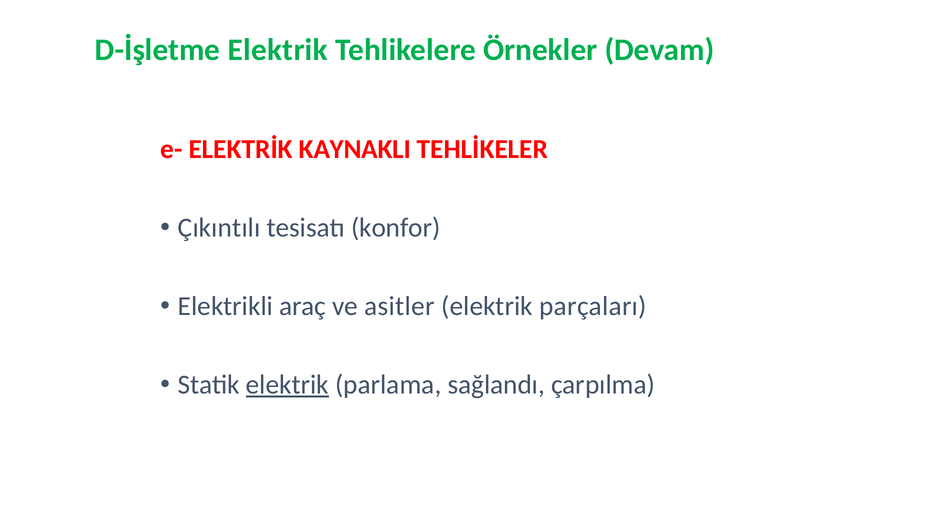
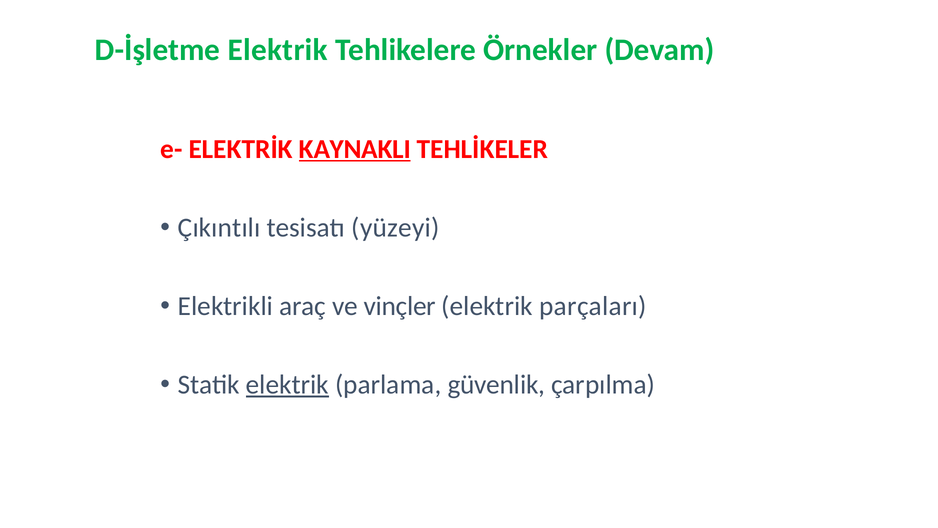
KAYNAKLI underline: none -> present
konfor: konfor -> yüzeyi
asitler: asitler -> vinçler
sağlandı: sağlandı -> güvenlik
